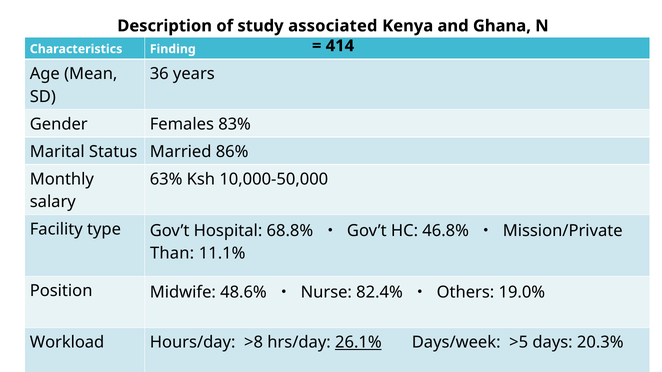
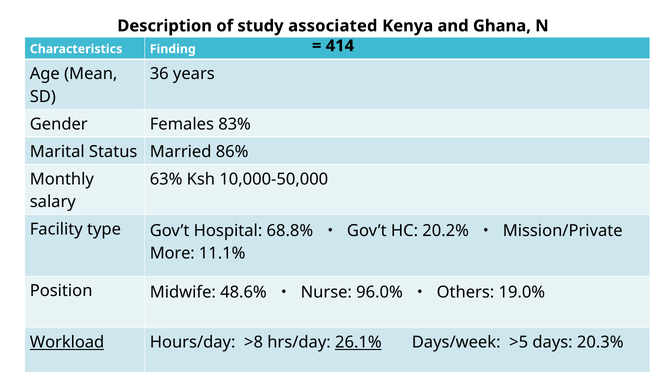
46.8%: 46.8% -> 20.2%
Than: Than -> More
82.4%: 82.4% -> 96.0%
Workload underline: none -> present
